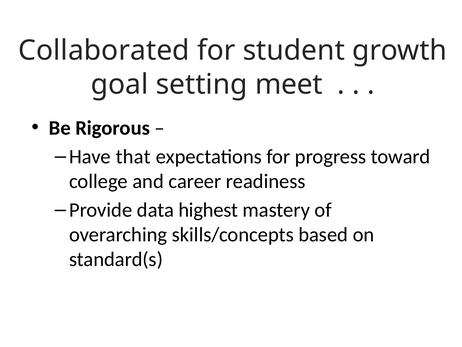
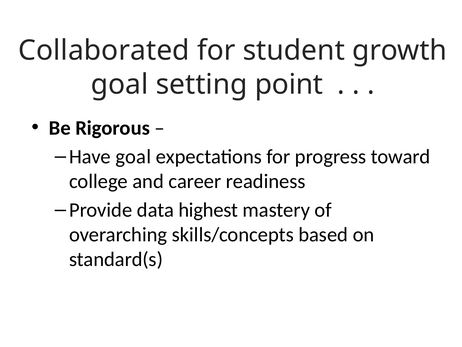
meet: meet -> point
Have that: that -> goal
